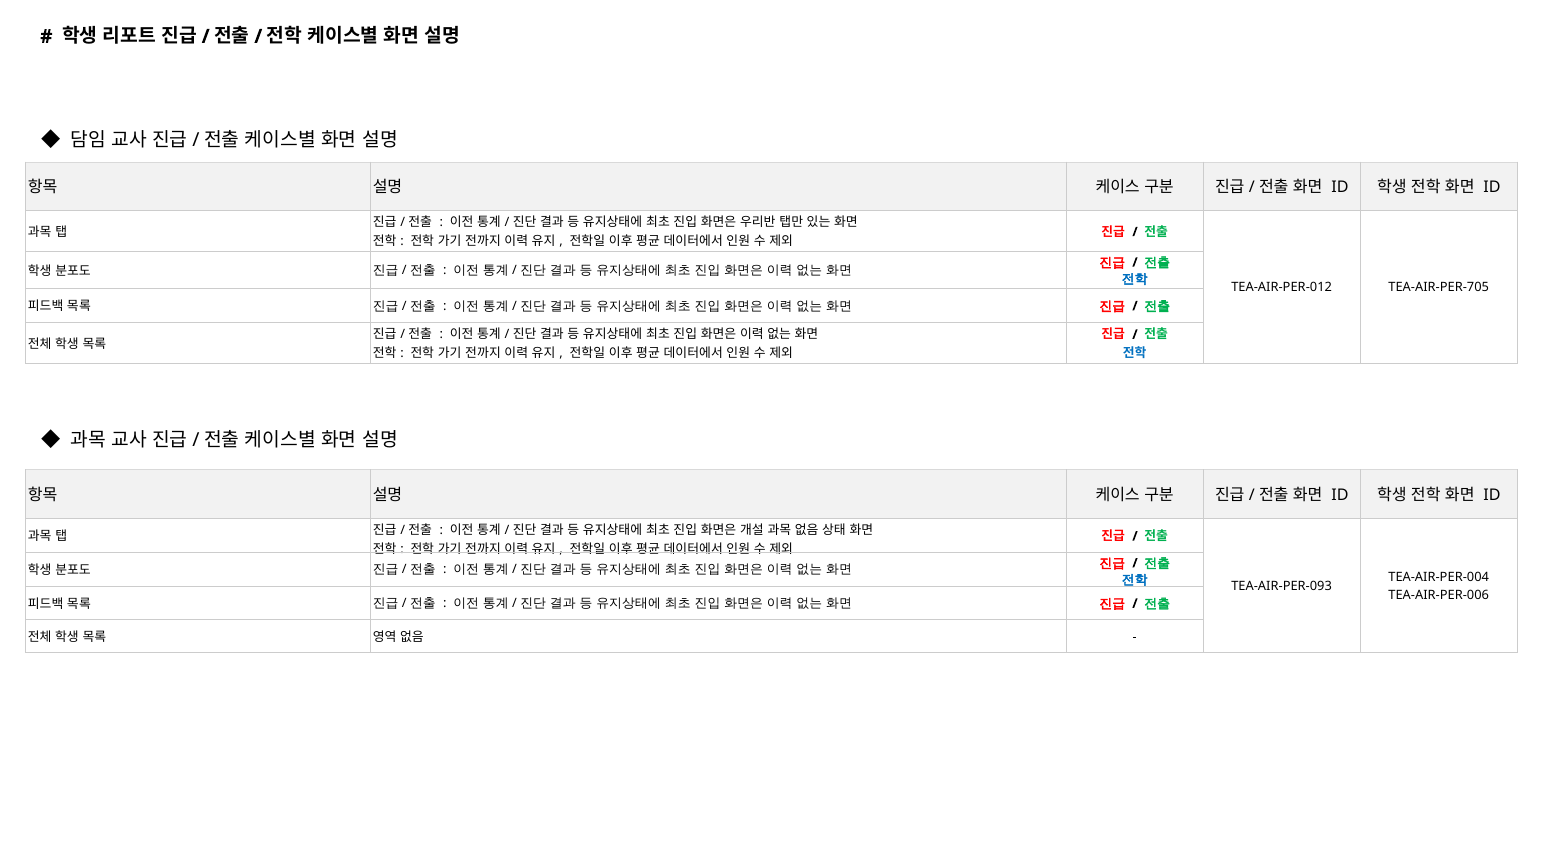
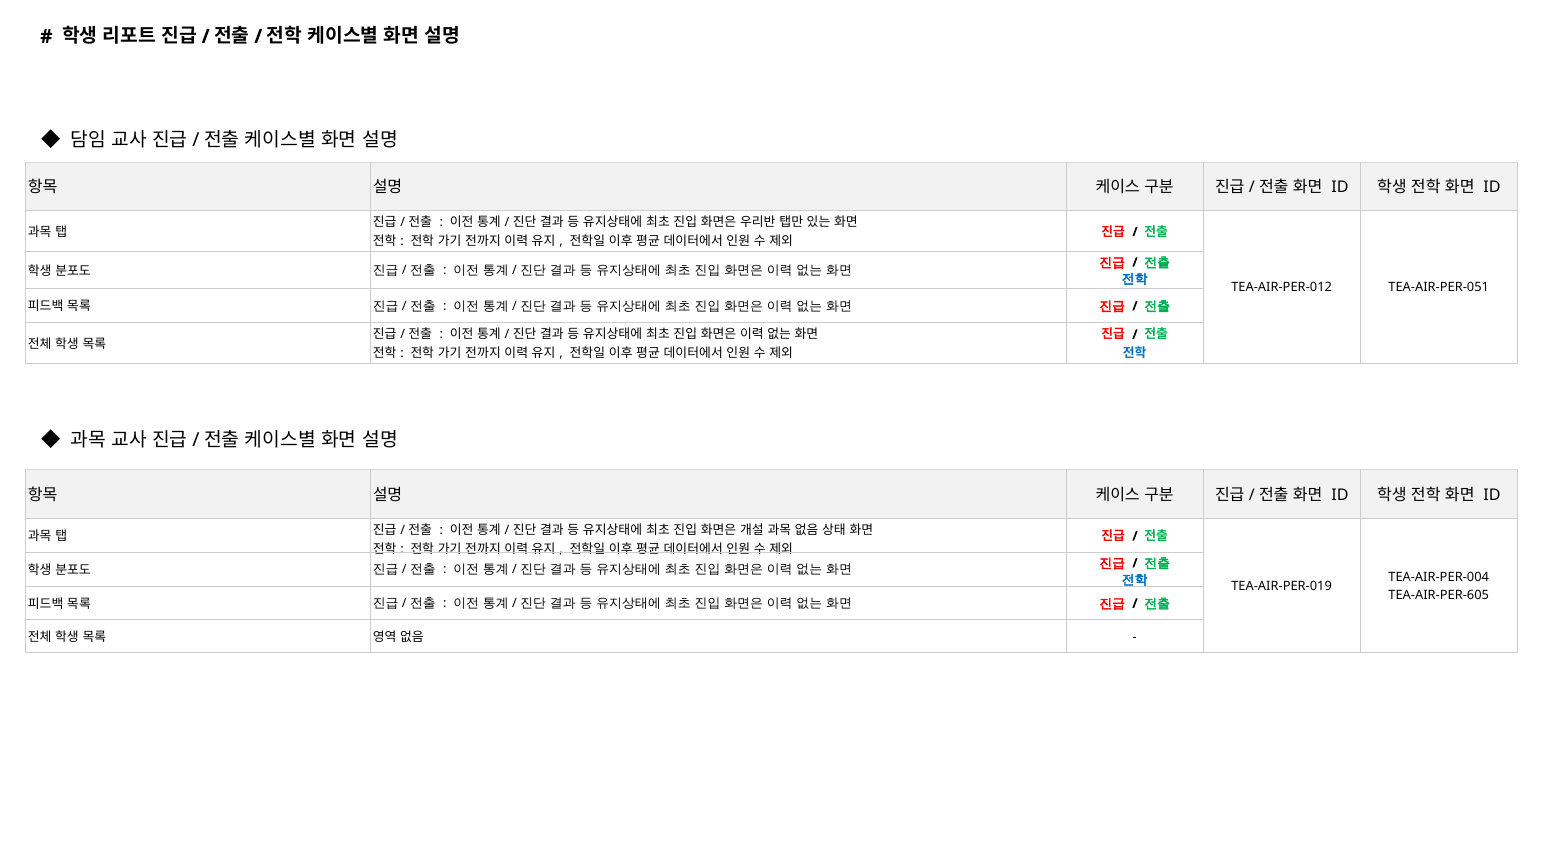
TEA-AIR-PER-705: TEA-AIR-PER-705 -> TEA-AIR-PER-051
TEA-AIR-PER-093: TEA-AIR-PER-093 -> TEA-AIR-PER-019
TEA-AIR-PER-006: TEA-AIR-PER-006 -> TEA-AIR-PER-605
